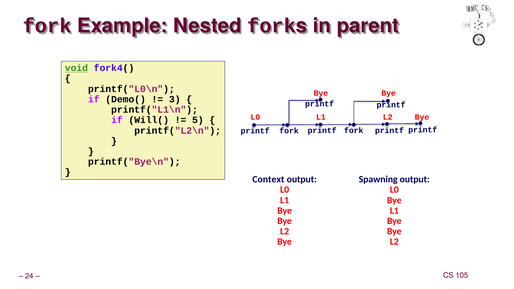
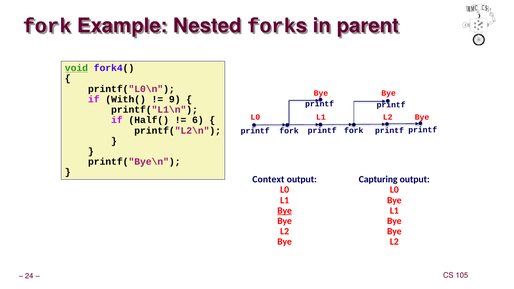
Demo(: Demo( -> With(
3: 3 -> 9
Will(: Will( -> Half(
5: 5 -> 6
Spawning: Spawning -> Capturing
Bye at (285, 211) underline: none -> present
